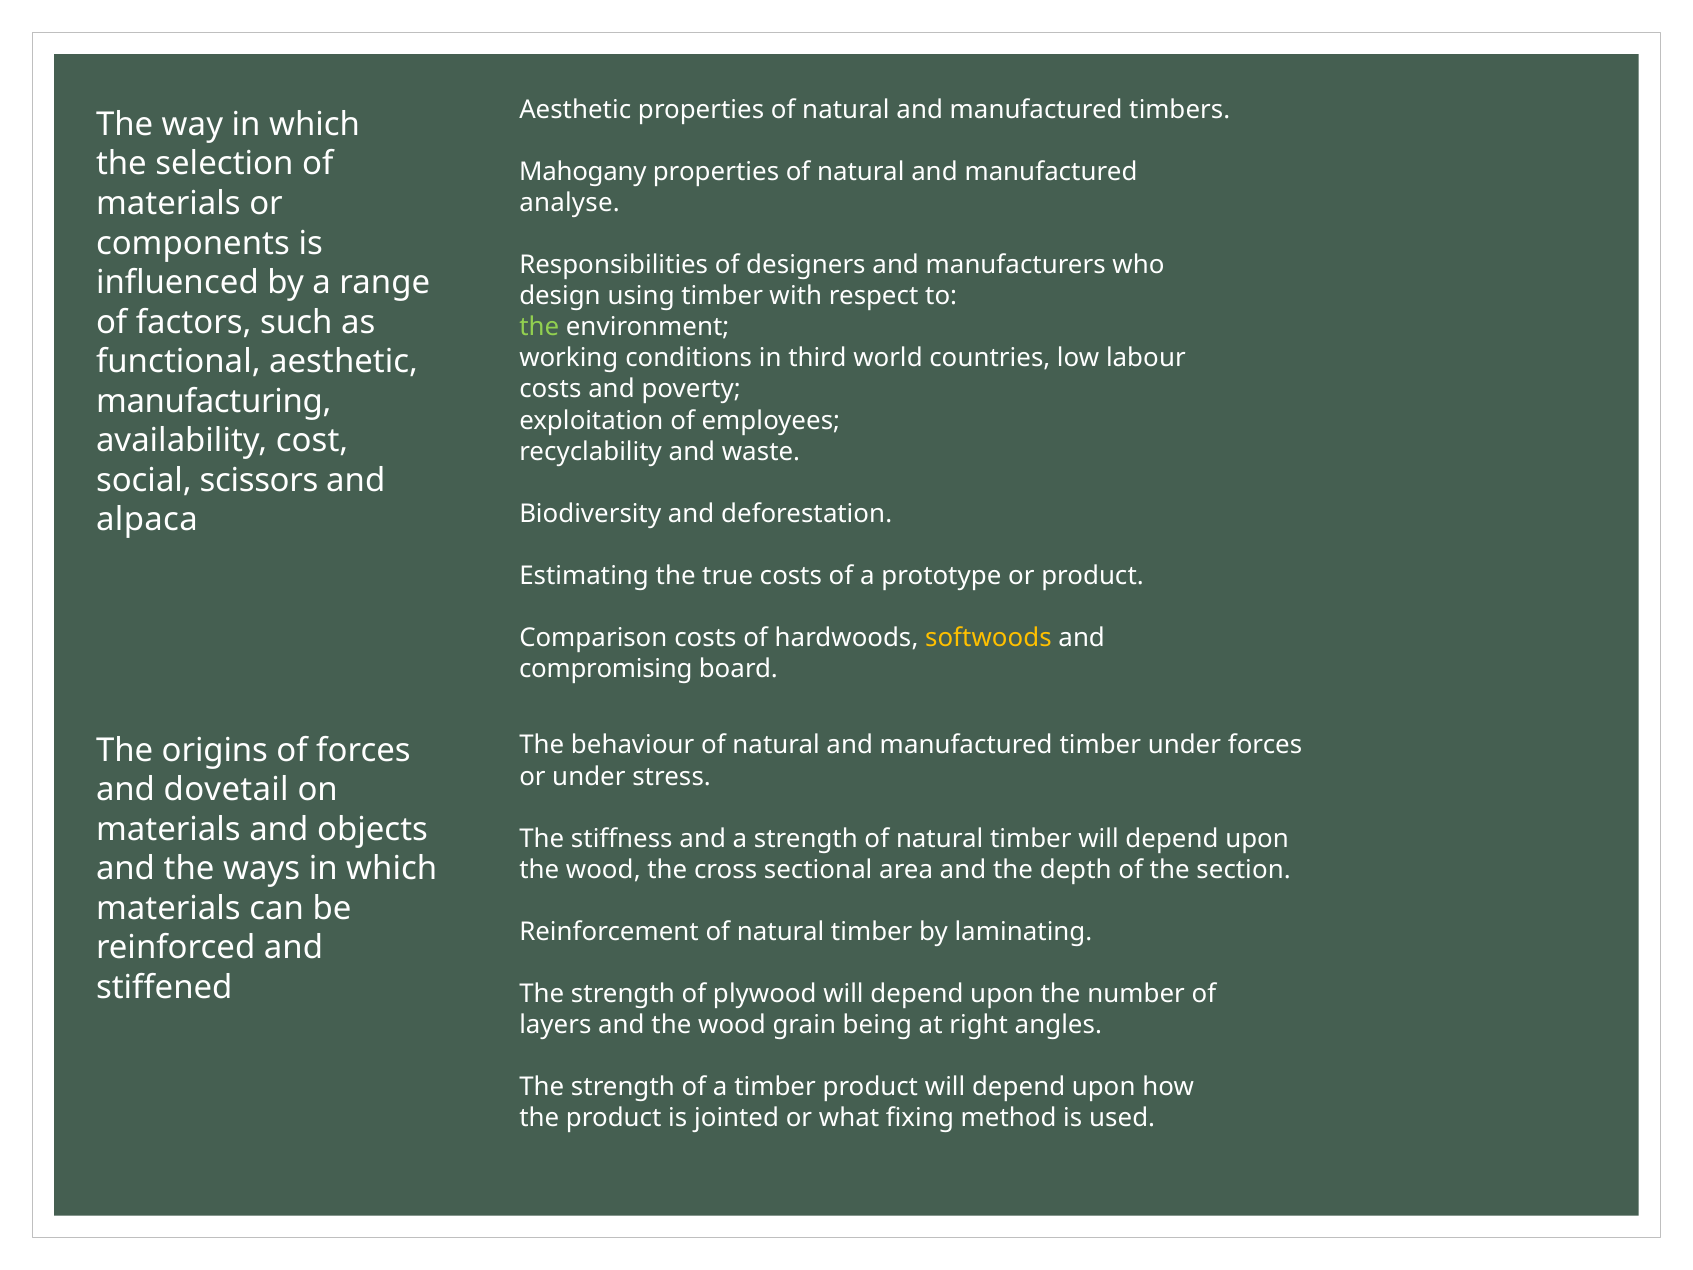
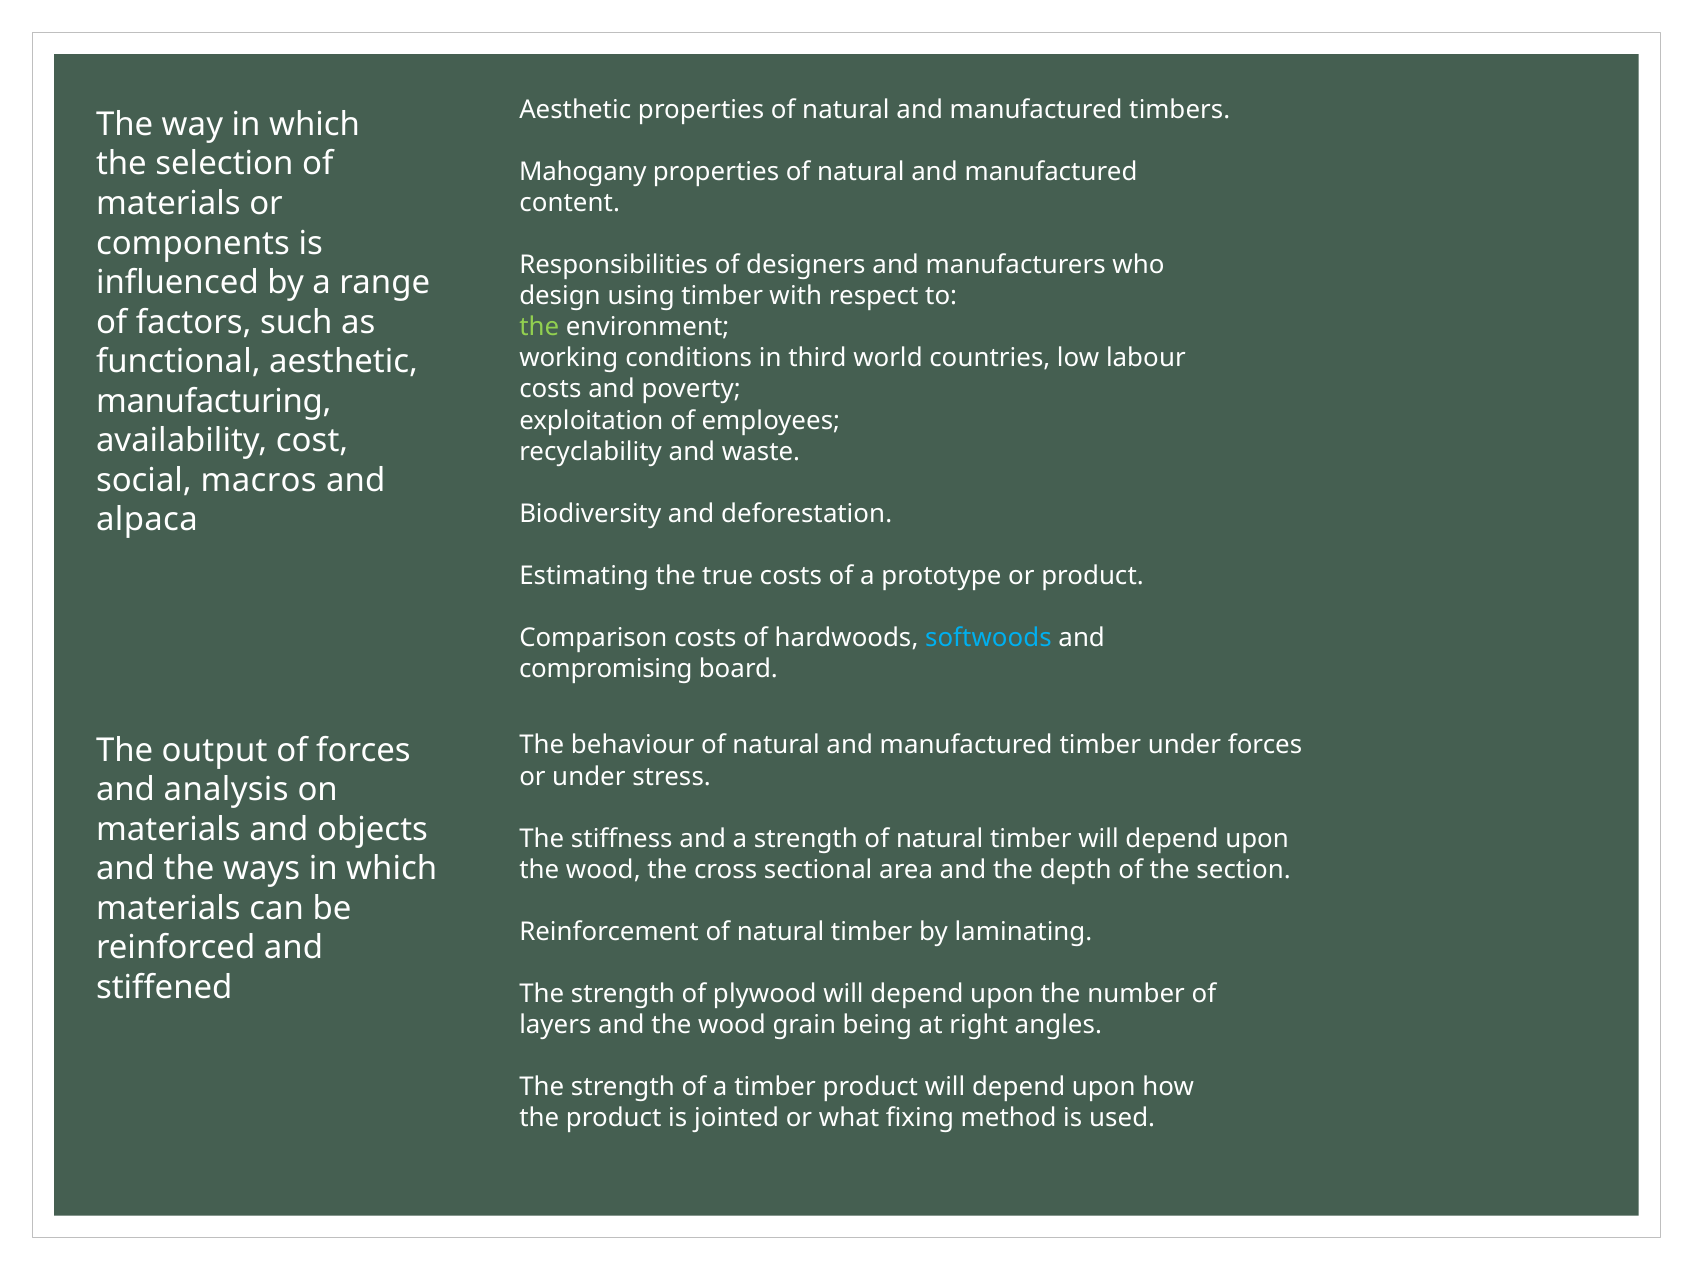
analyse: analyse -> content
scissors: scissors -> macros
softwoods colour: yellow -> light blue
origins: origins -> output
dovetail: dovetail -> analysis
